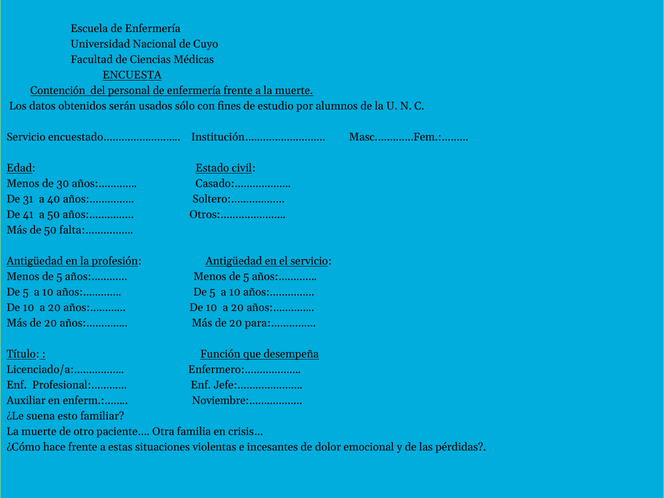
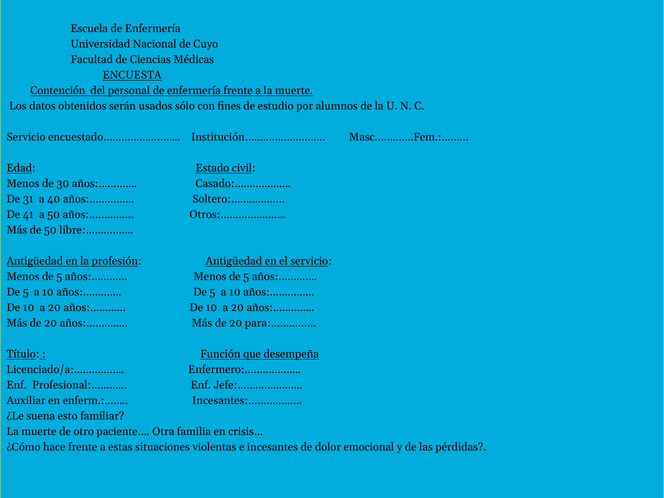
falta:……………: falta:…………… -> libre:……………
Noviembre:………………: Noviembre:……………… -> Incesantes:………………
